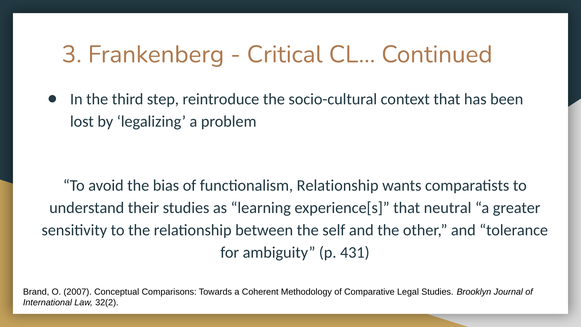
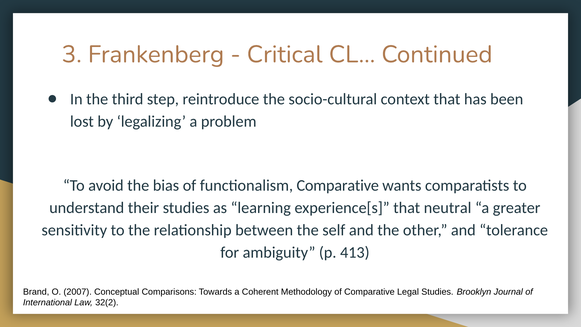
functionalism Relationship: Relationship -> Comparative
431: 431 -> 413
